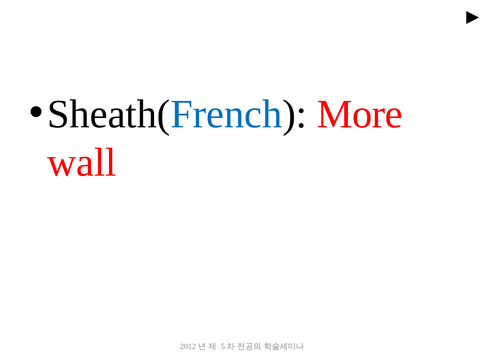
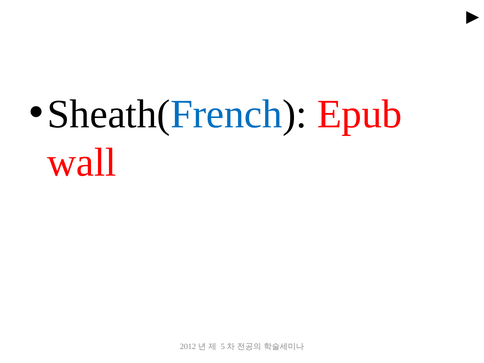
More: More -> Epub
